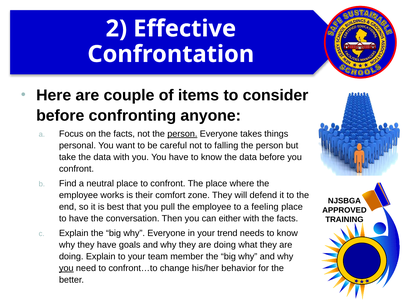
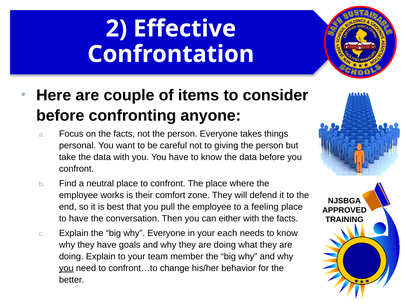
person at (182, 134) underline: present -> none
falling: falling -> giving
trend: trend -> each
